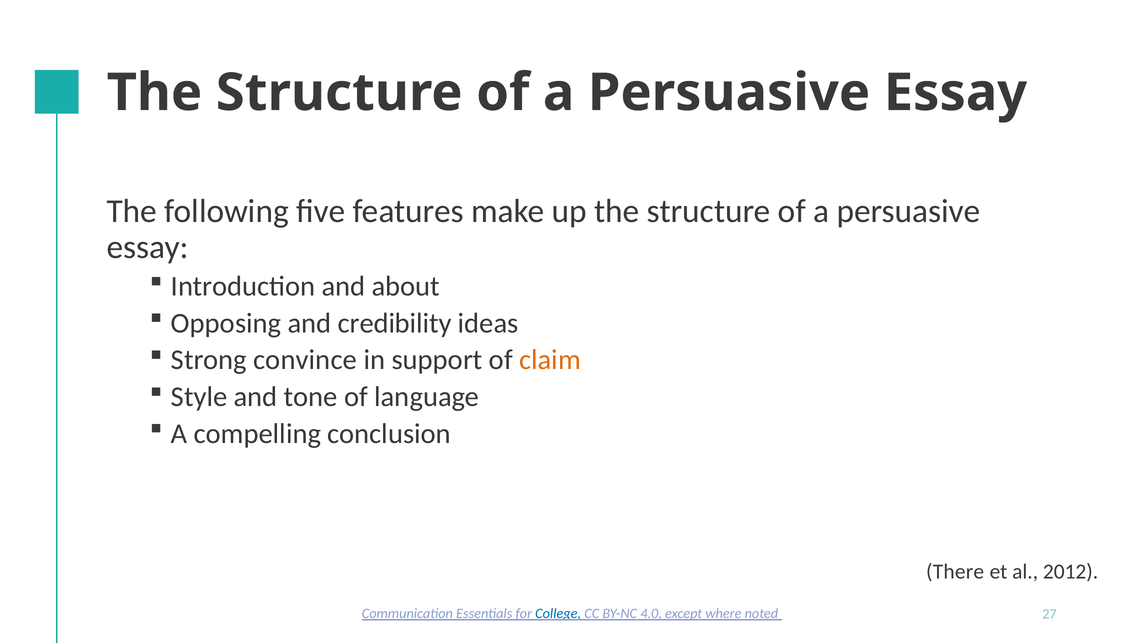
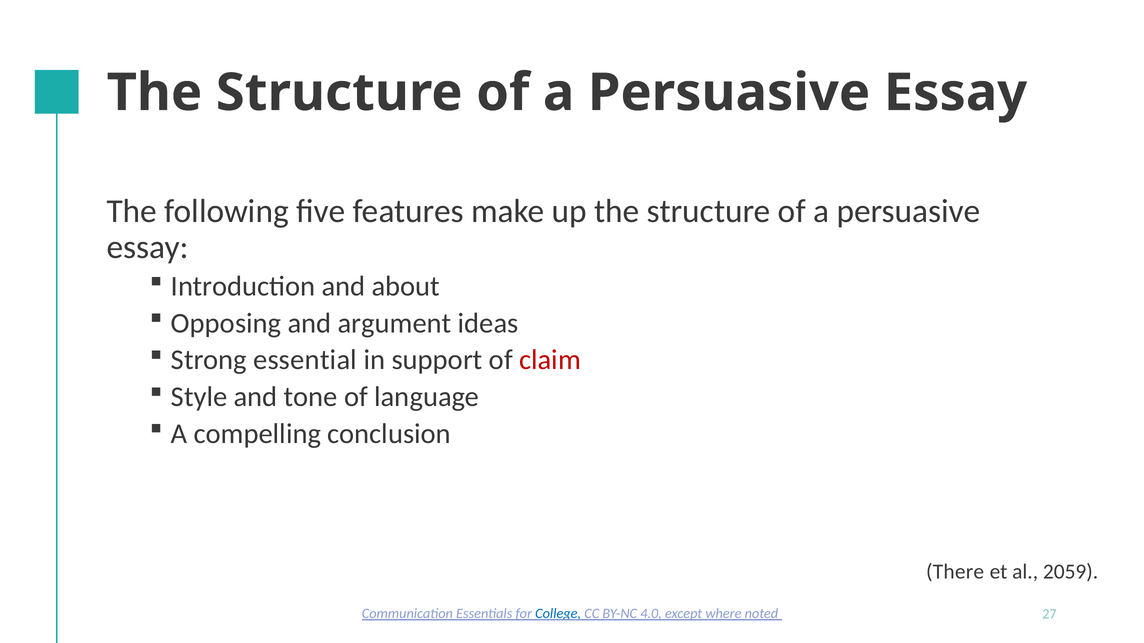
credibility: credibility -> argument
convince: convince -> essential
claim colour: orange -> red
2012: 2012 -> 2059
